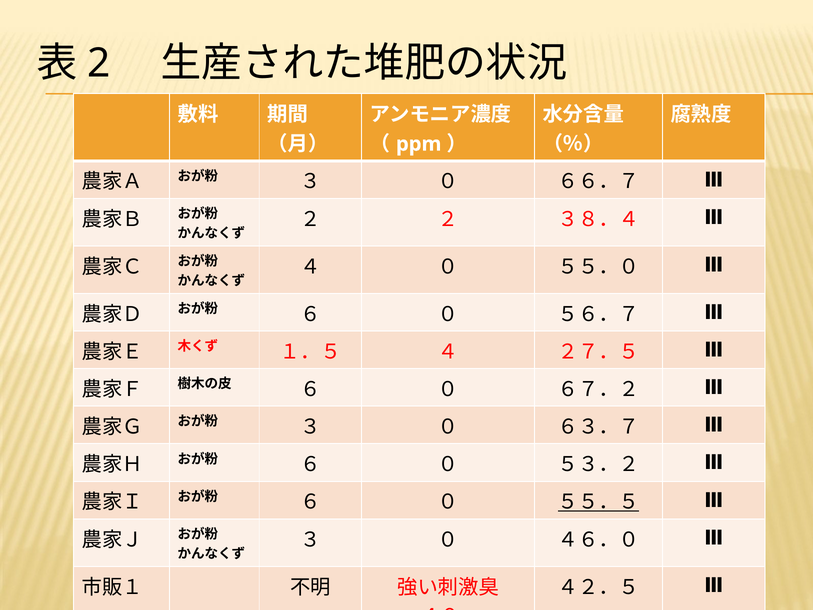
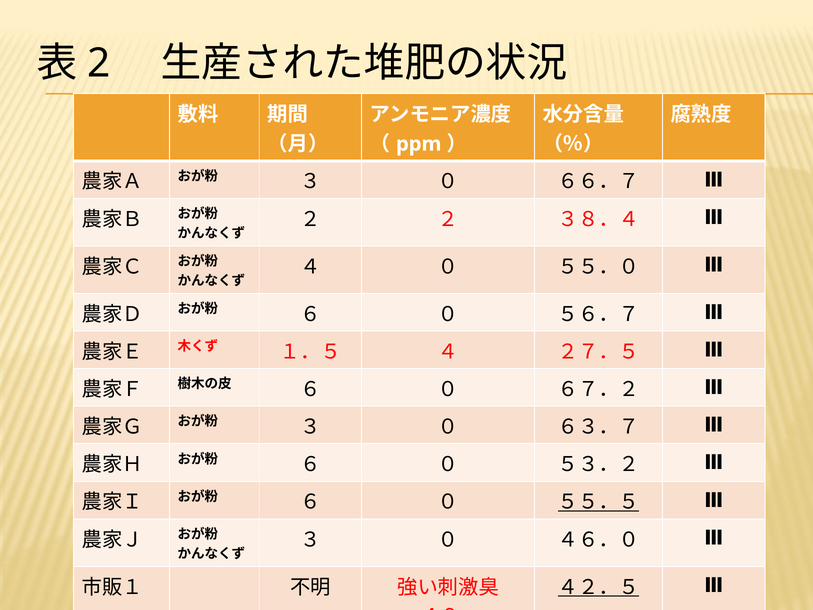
４２．５ underline: none -> present
